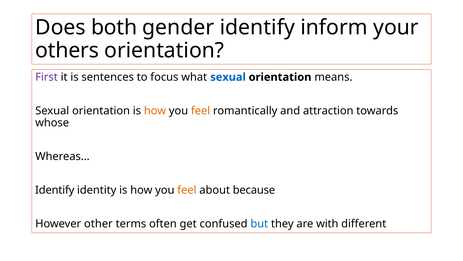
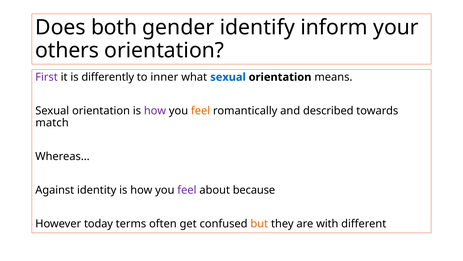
sentences: sentences -> differently
focus: focus -> inner
how at (155, 111) colour: orange -> purple
attraction: attraction -> described
whose: whose -> match
Identify at (55, 190): Identify -> Against
feel at (187, 190) colour: orange -> purple
other: other -> today
but colour: blue -> orange
